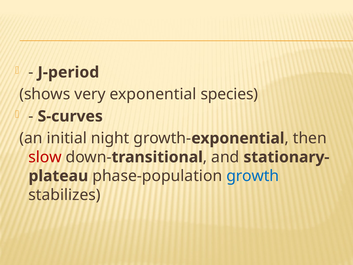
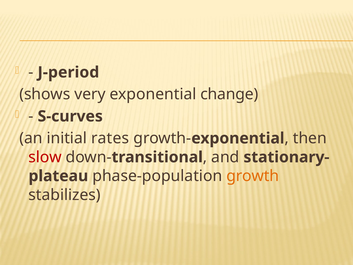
species: species -> change
night: night -> rates
growth colour: blue -> orange
